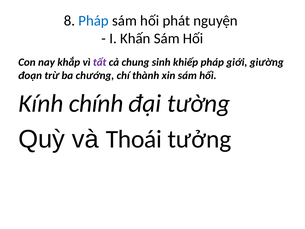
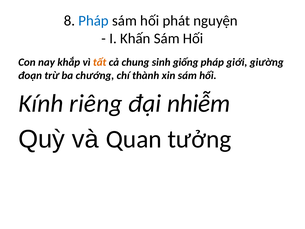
tất colour: purple -> orange
khiếp: khiếp -> giống
chính: chính -> riêng
tường: tường -> nhiễm
Thoái: Thoái -> Quan
